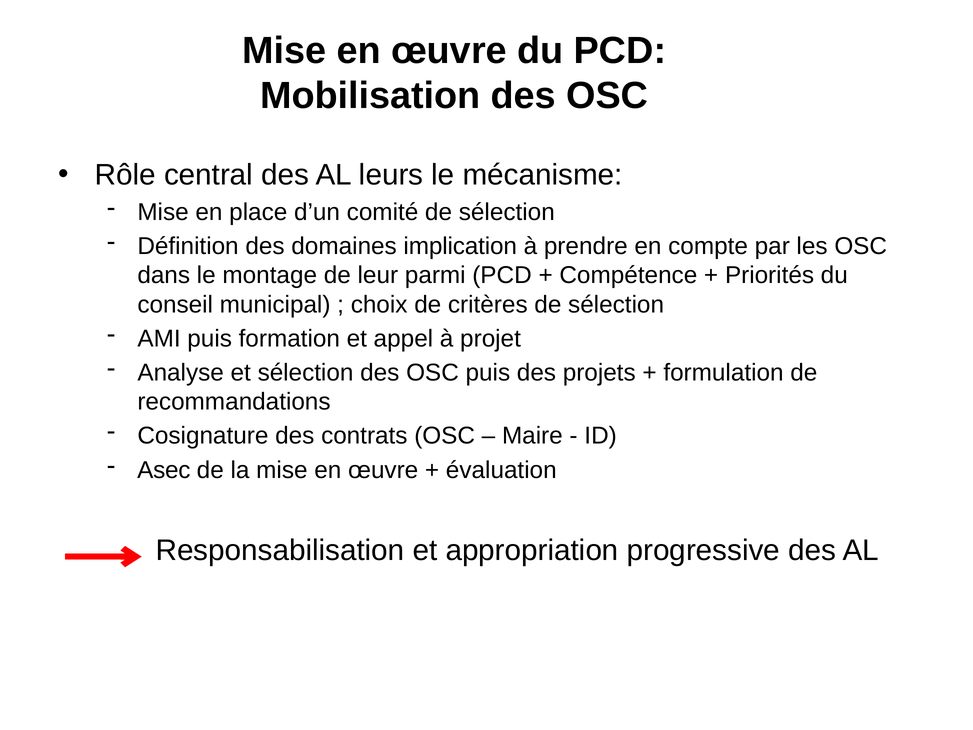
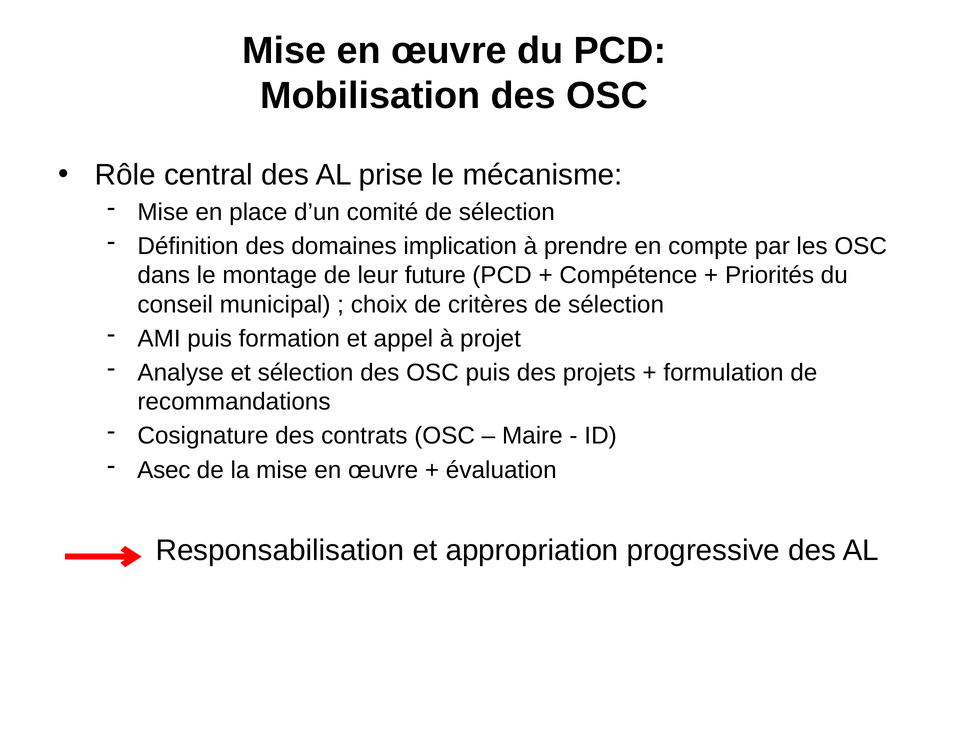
leurs: leurs -> prise
parmi: parmi -> future
